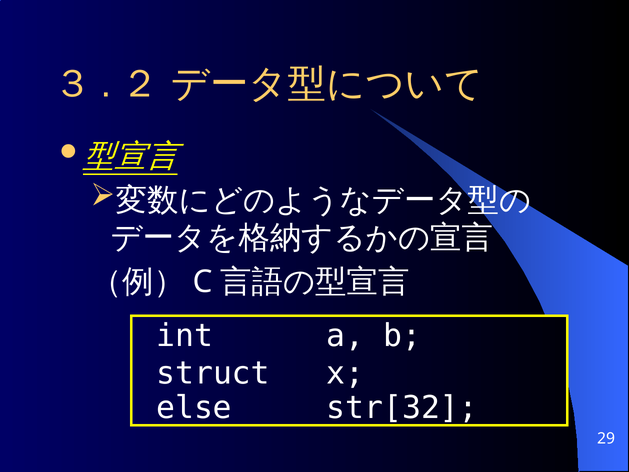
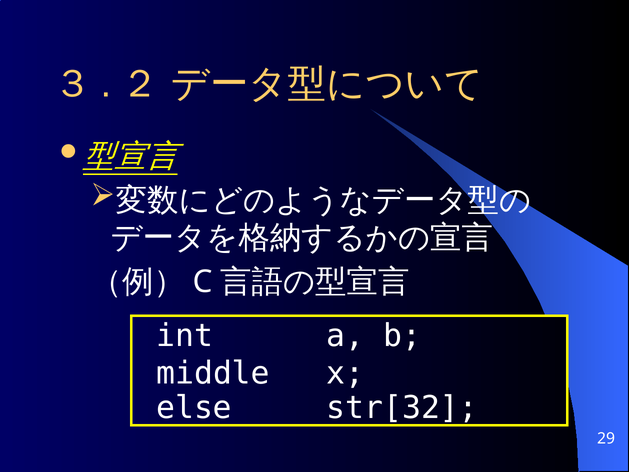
struct: struct -> middle
